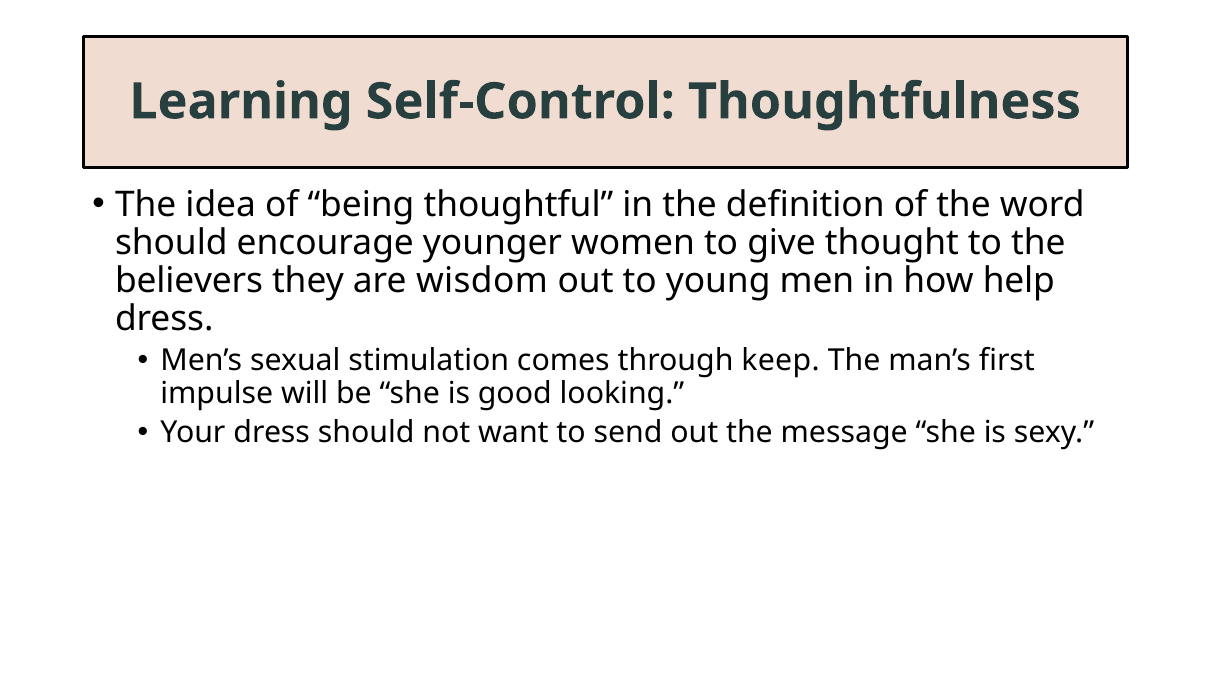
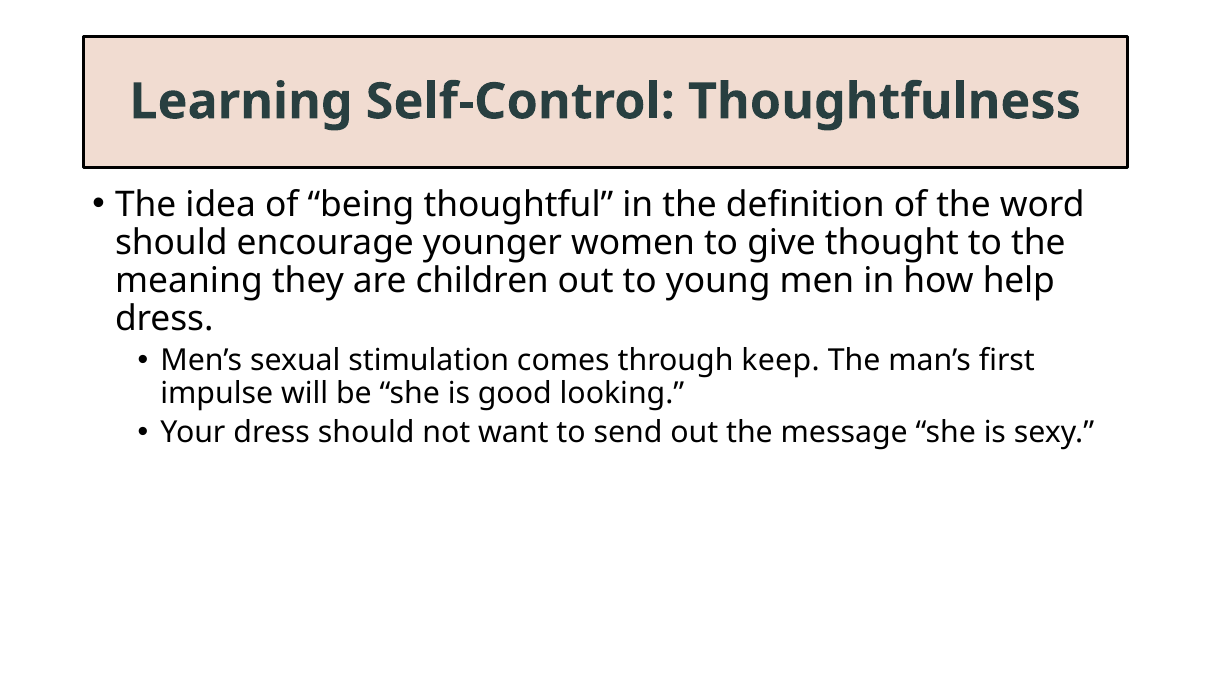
believers: believers -> meaning
wisdom: wisdom -> children
